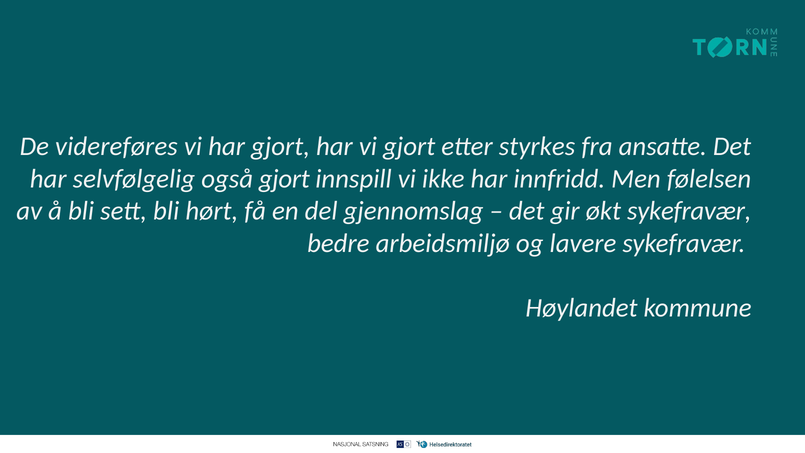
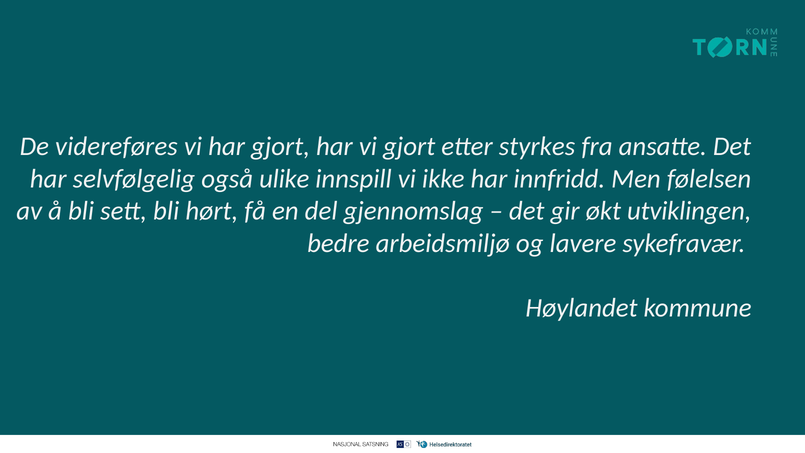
også gjort: gjort -> ulike
økt sykefravær: sykefravær -> utviklingen
